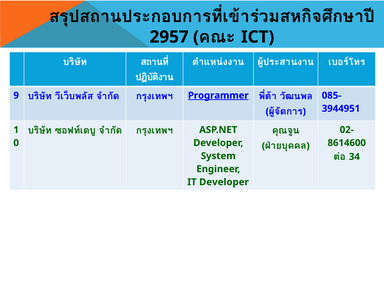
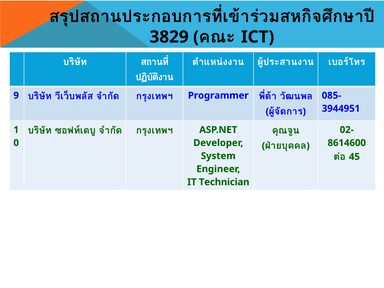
2957: 2957 -> 3829
Programmer underline: present -> none
34: 34 -> 45
IT Developer: Developer -> Technician
